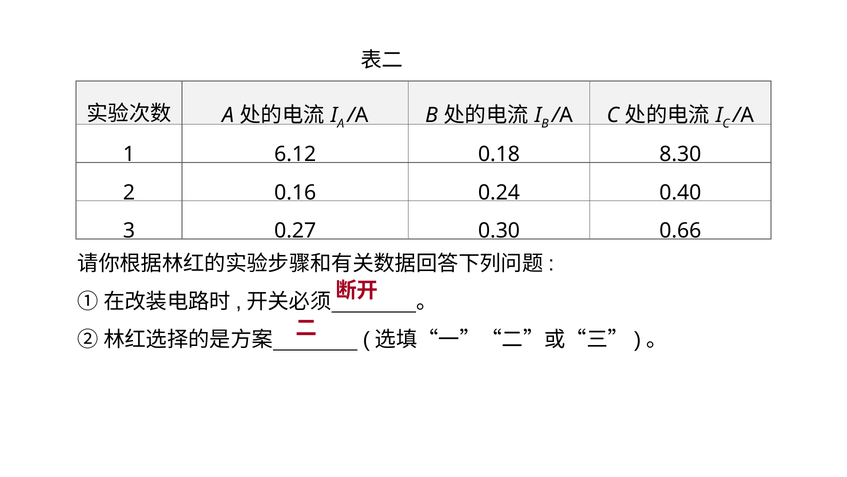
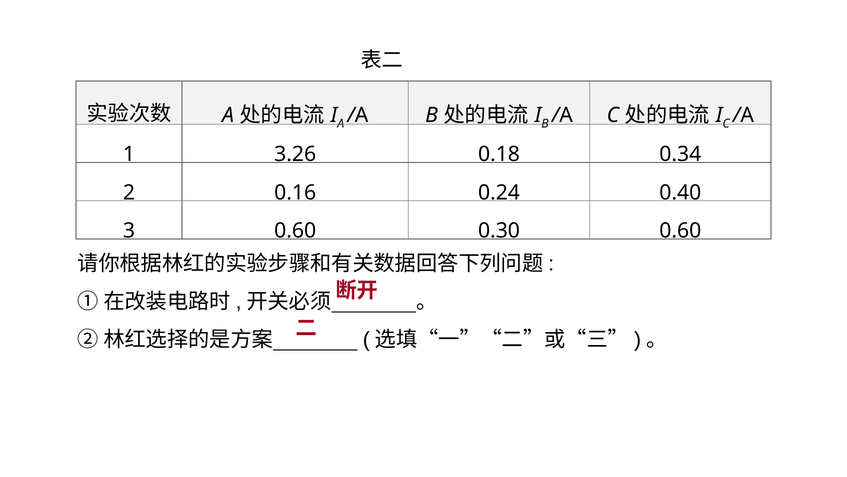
6.12: 6.12 -> 3.26
8.30: 8.30 -> 0.34
3 0.27: 0.27 -> 0.60
0.30 0.66: 0.66 -> 0.60
